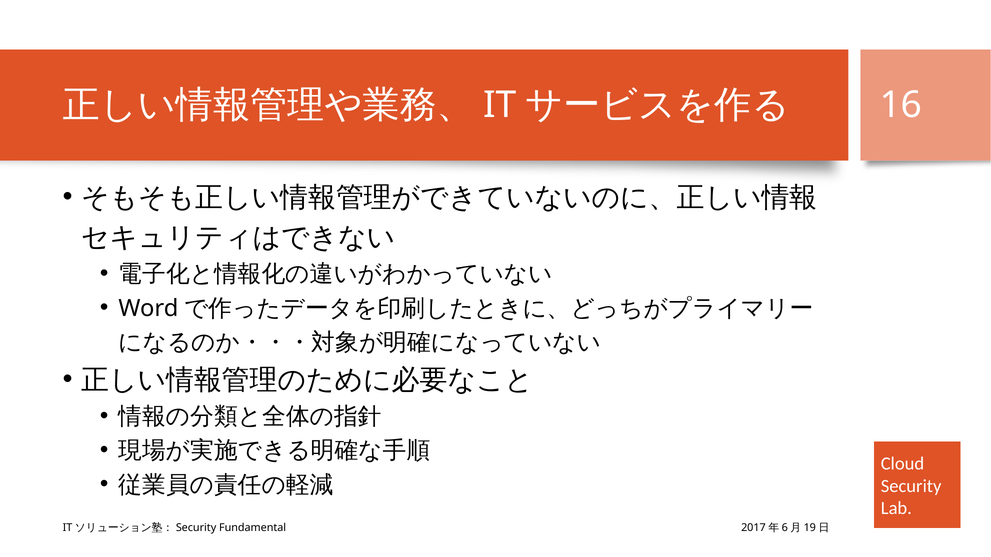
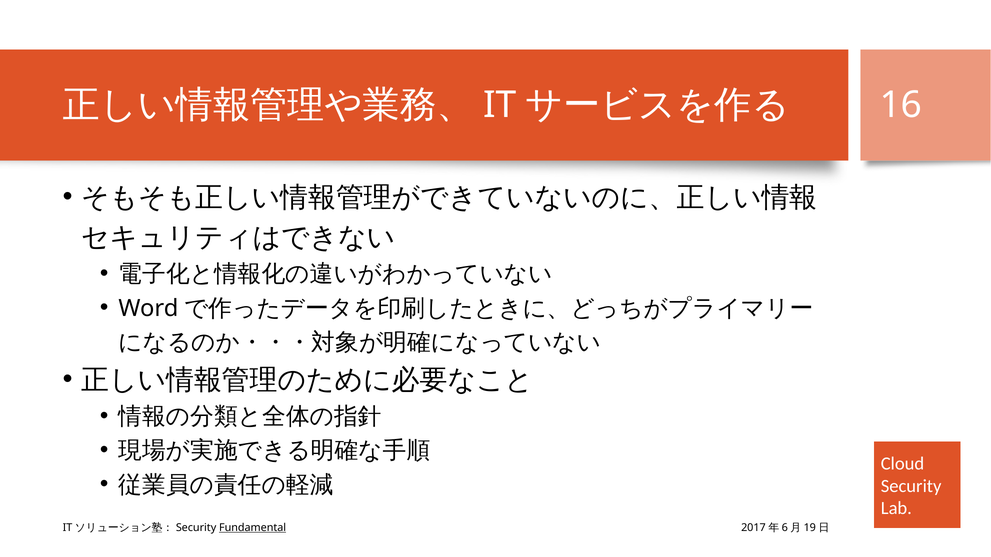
Fundamental underline: none -> present
